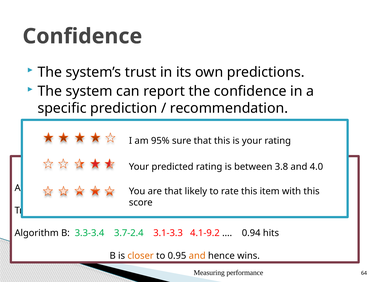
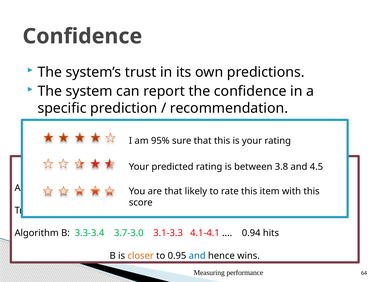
4.0: 4.0 -> 4.5
3.7-2.4: 3.7-2.4 -> 3.7-3.0
4.1-9.2: 4.1-9.2 -> 4.1-4.1
and at (197, 256) colour: orange -> blue
